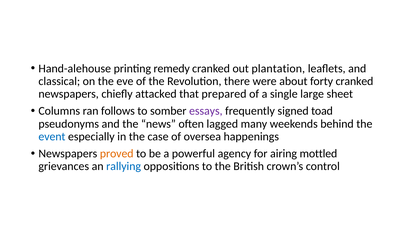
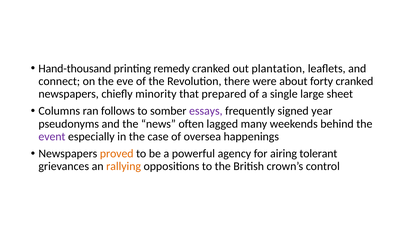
Hand-alehouse: Hand-alehouse -> Hand-thousand
classical: classical -> connect
attacked: attacked -> minority
toad: toad -> year
event colour: blue -> purple
mottled: mottled -> tolerant
rallying colour: blue -> orange
